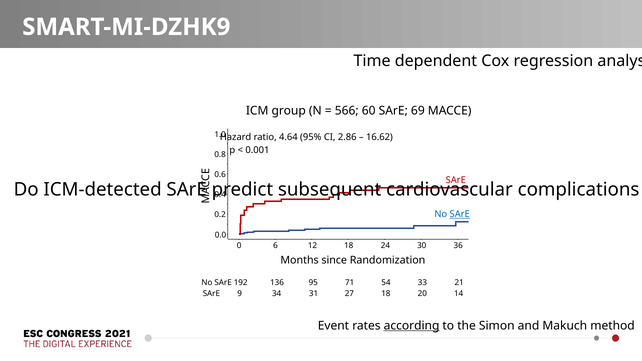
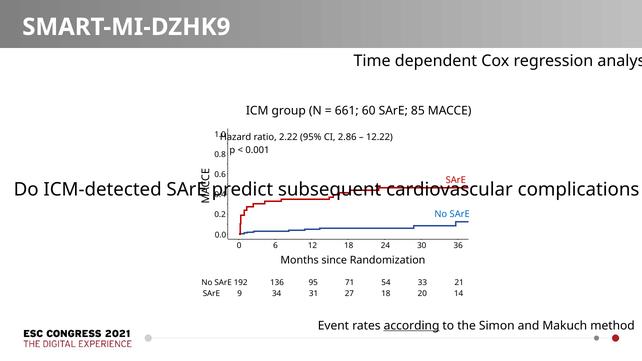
566: 566 -> 661
69: 69 -> 85
4.64: 4.64 -> 2.22
16.62: 16.62 -> 12.22
SArE at (460, 214) underline: present -> none
